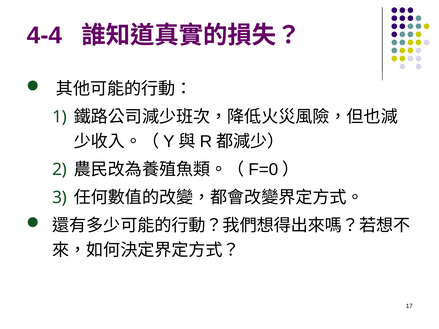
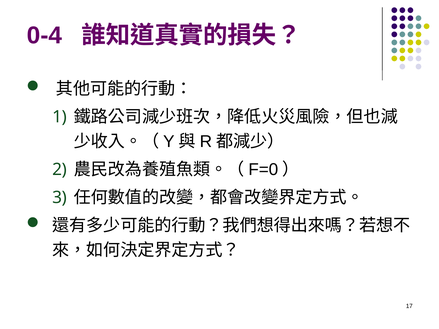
4-4: 4-4 -> 0-4
